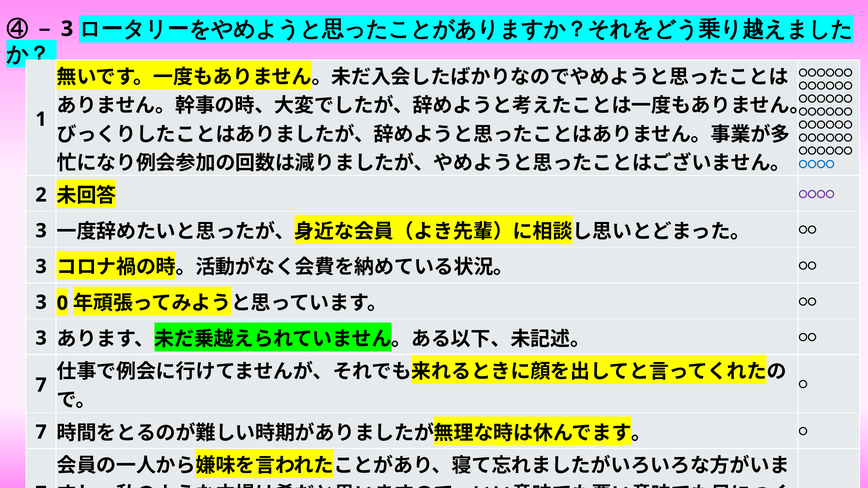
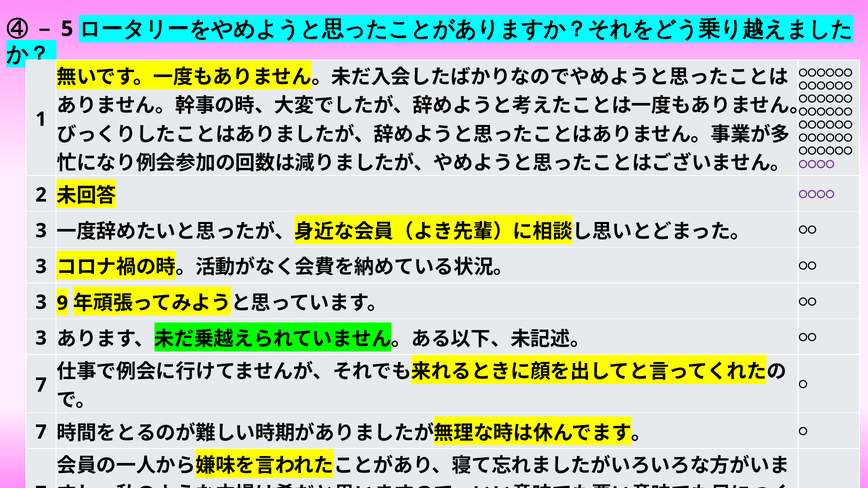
3 at (67, 29): 3 -> 5
〇〇〇〇 at (817, 165) colour: blue -> purple
0: 0 -> 9
